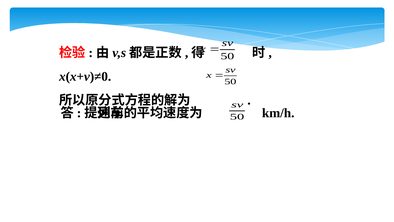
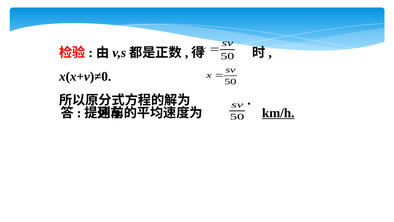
km/h underline: none -> present
